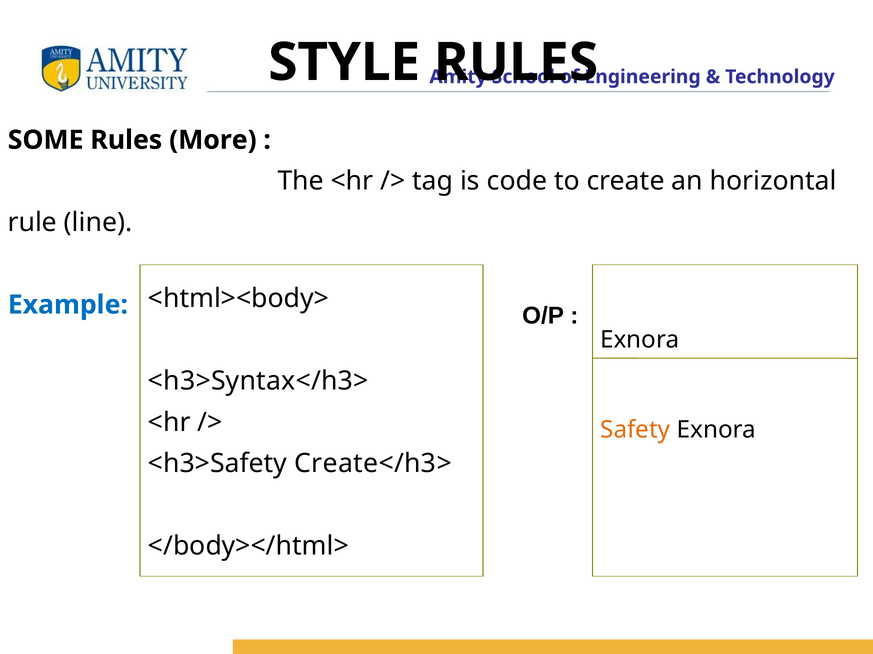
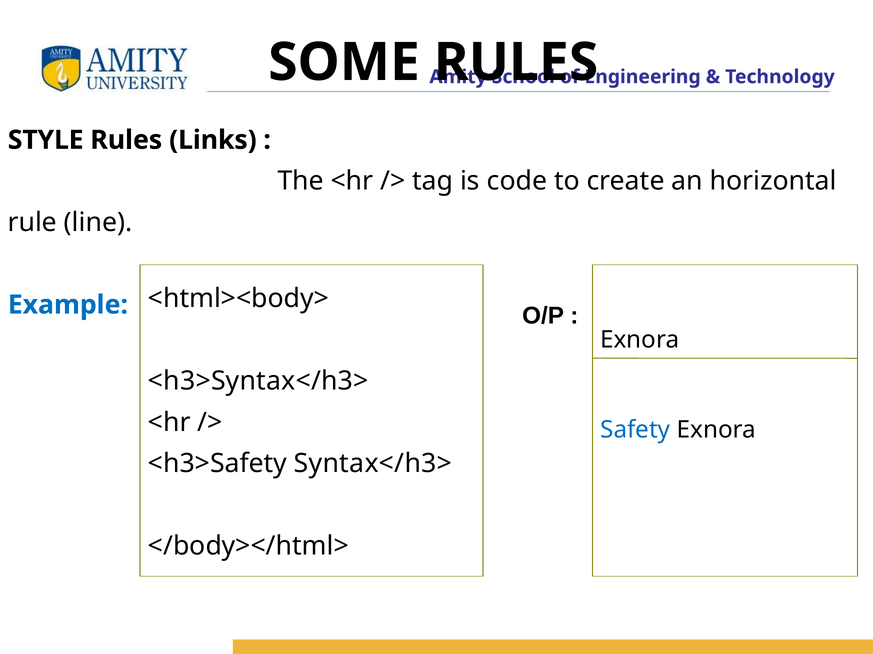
STYLE: STYLE -> SOME
SOME: SOME -> STYLE
More: More -> Links
Safety colour: orange -> blue
Create</h3>: Create</h3> -> Syntax</h3>
